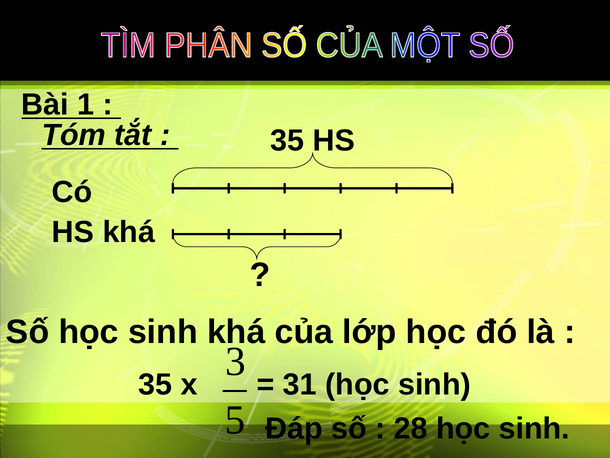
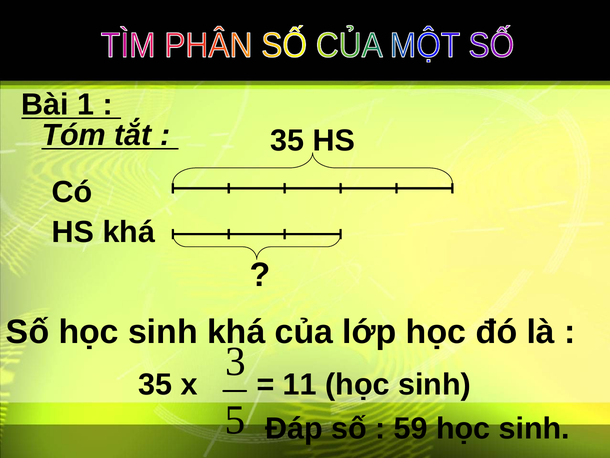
31: 31 -> 11
28: 28 -> 59
